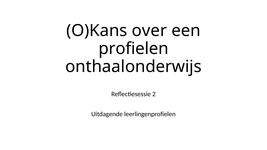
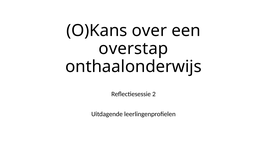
profielen: profielen -> overstap
